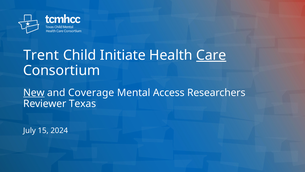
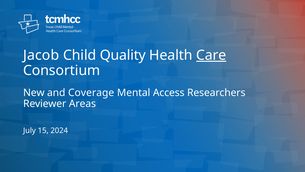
Trent: Trent -> Jacob
Initiate: Initiate -> Quality
New underline: present -> none
Texas: Texas -> Areas
